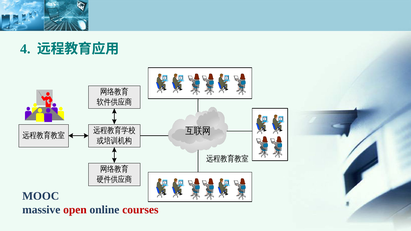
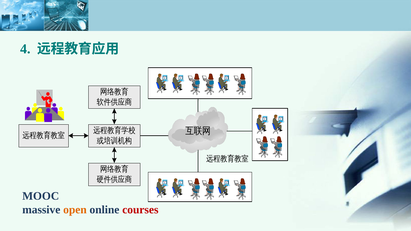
open colour: red -> orange
